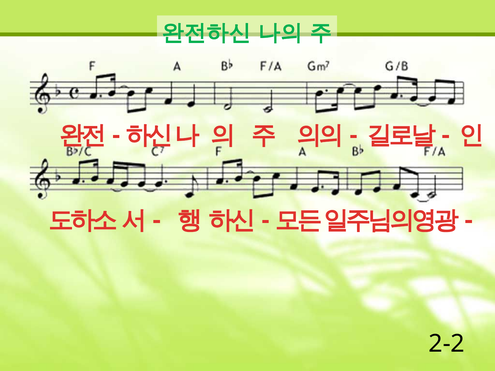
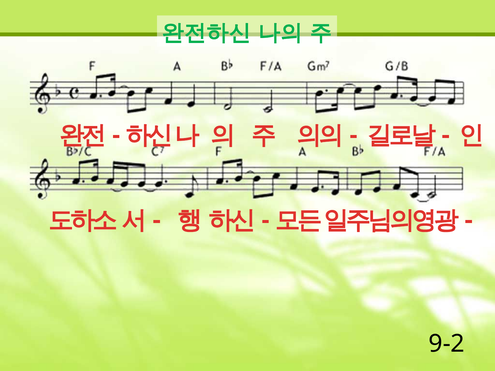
2-2: 2-2 -> 9-2
